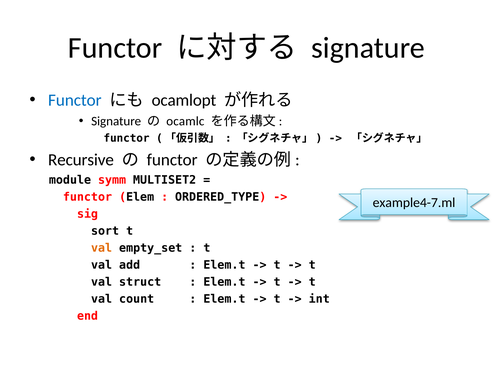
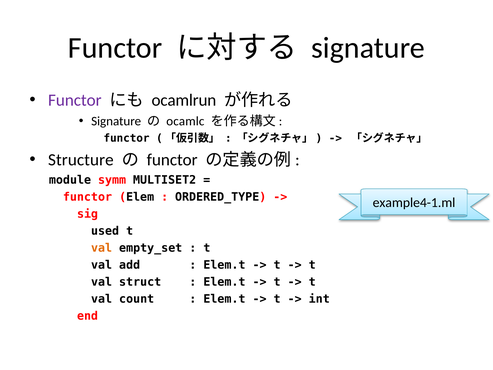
Functor at (75, 100) colour: blue -> purple
ocamlopt: ocamlopt -> ocamlrun
Recursive: Recursive -> Structure
example4-7.ml: example4-7.ml -> example4-1.ml
sort: sort -> used
